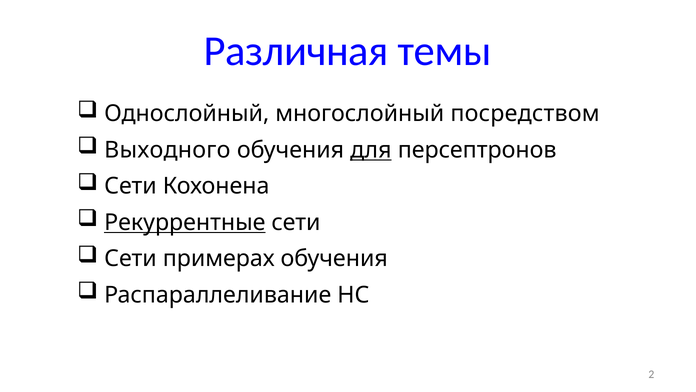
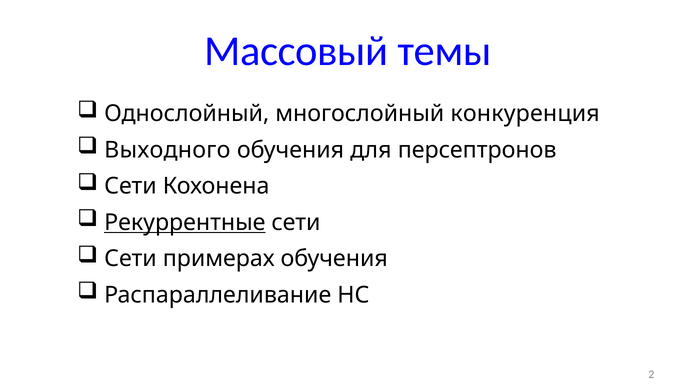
Различная: Различная -> Массовый
посредством: посредством -> конкуренция
для underline: present -> none
